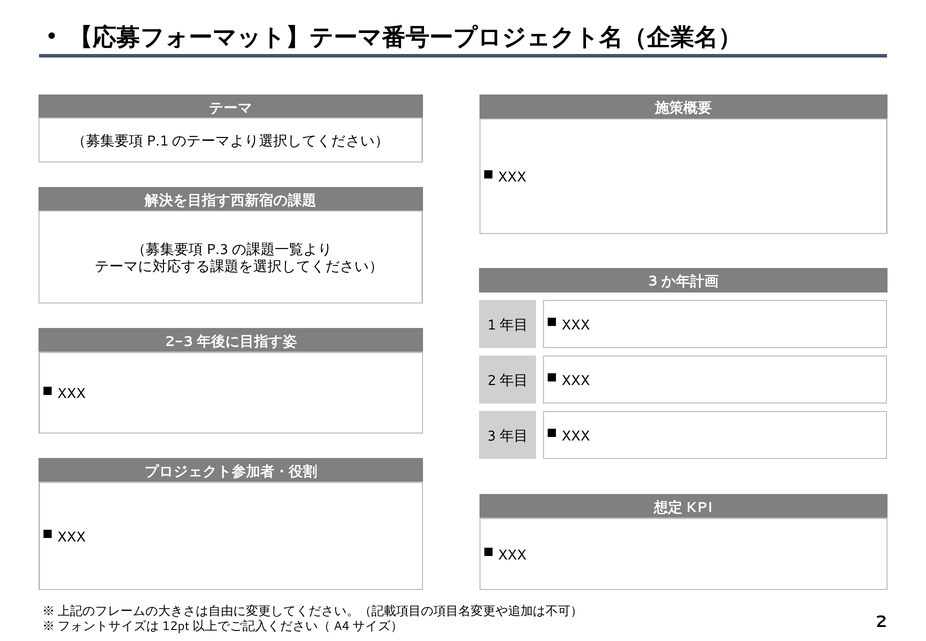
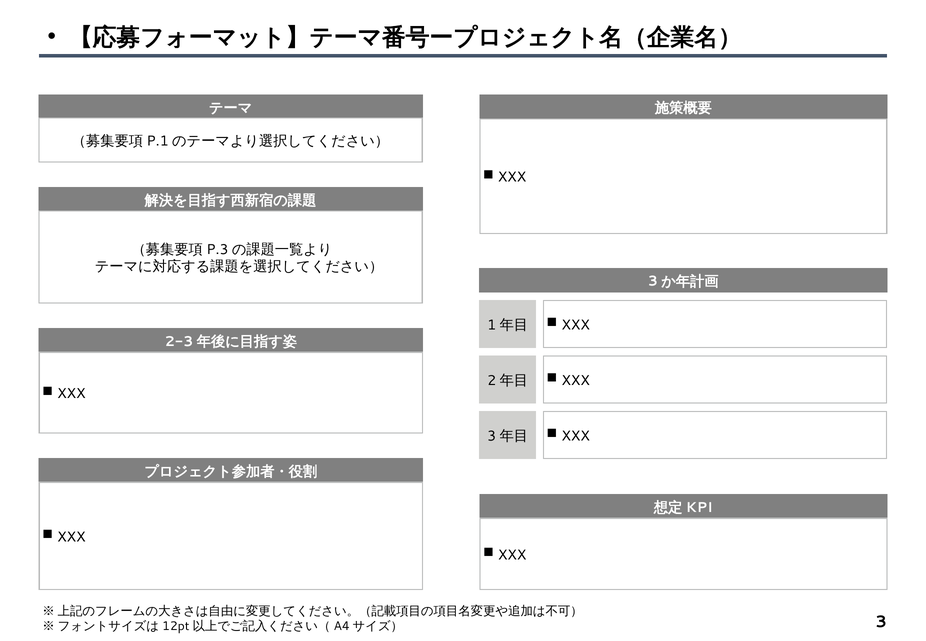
2: 2 -> 3
